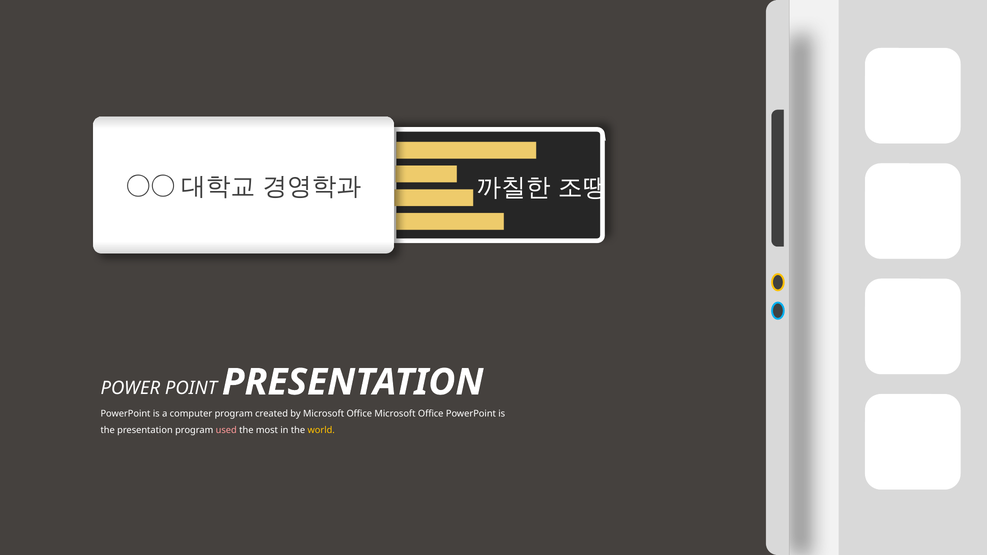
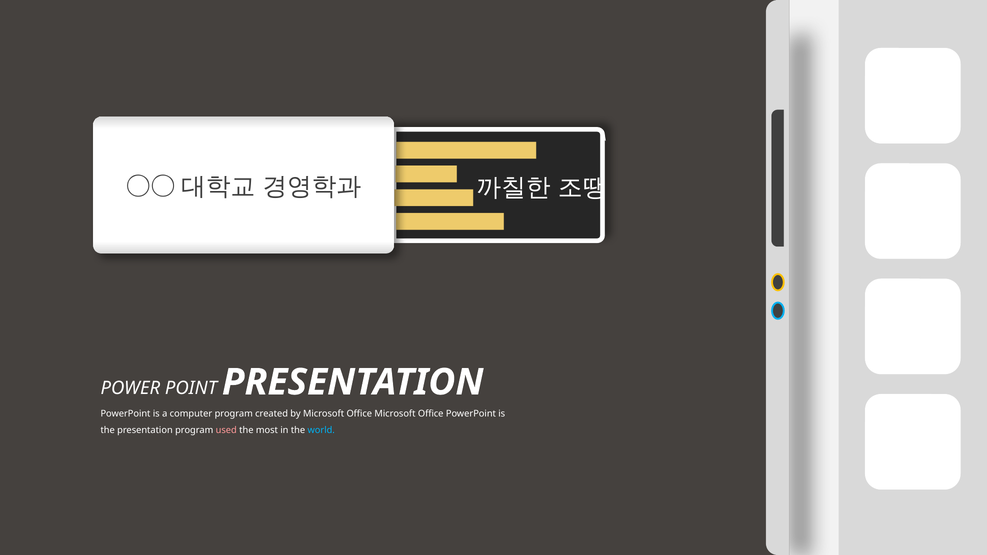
world colour: yellow -> light blue
